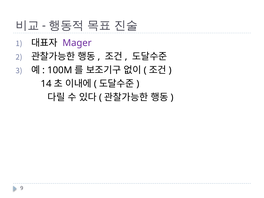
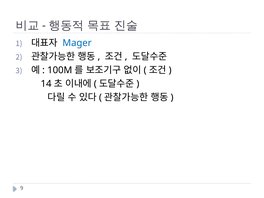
Mager colour: purple -> blue
